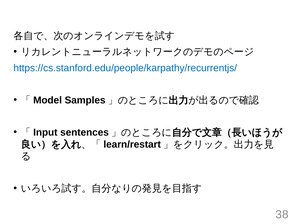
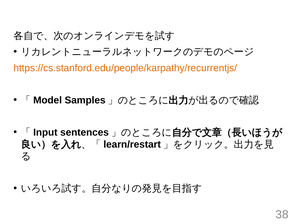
https://cs.stanford.edu/people/karpathy/recurrentjs/ colour: blue -> orange
